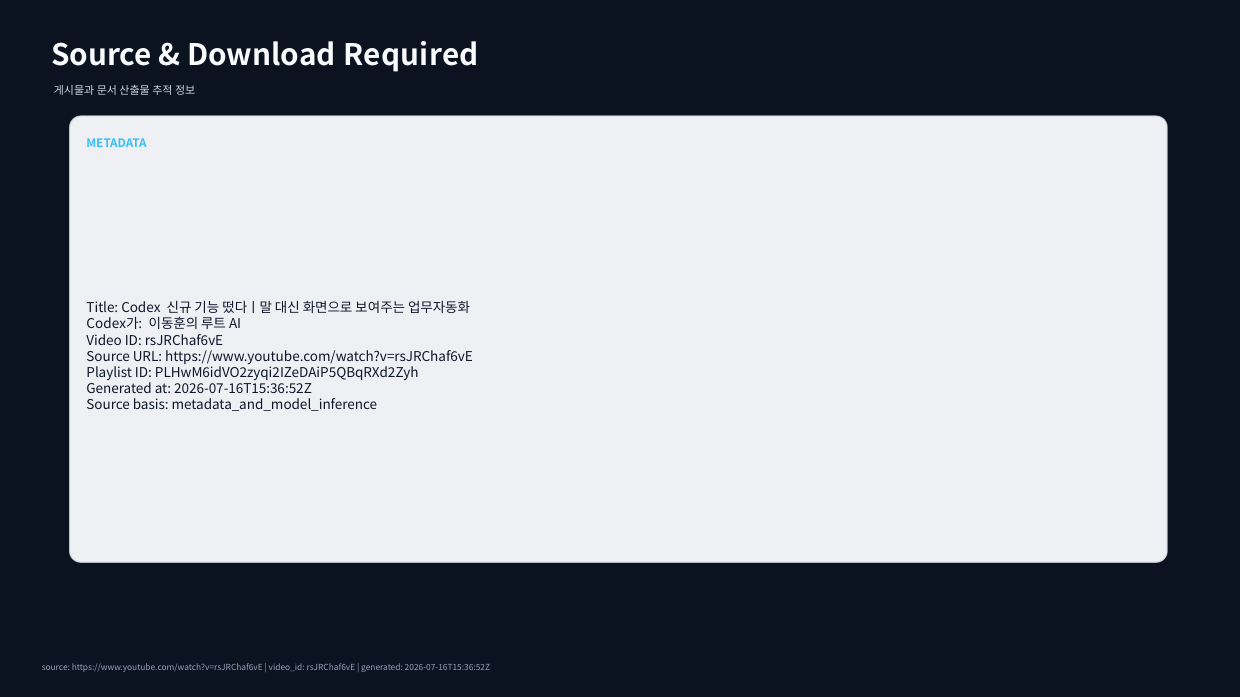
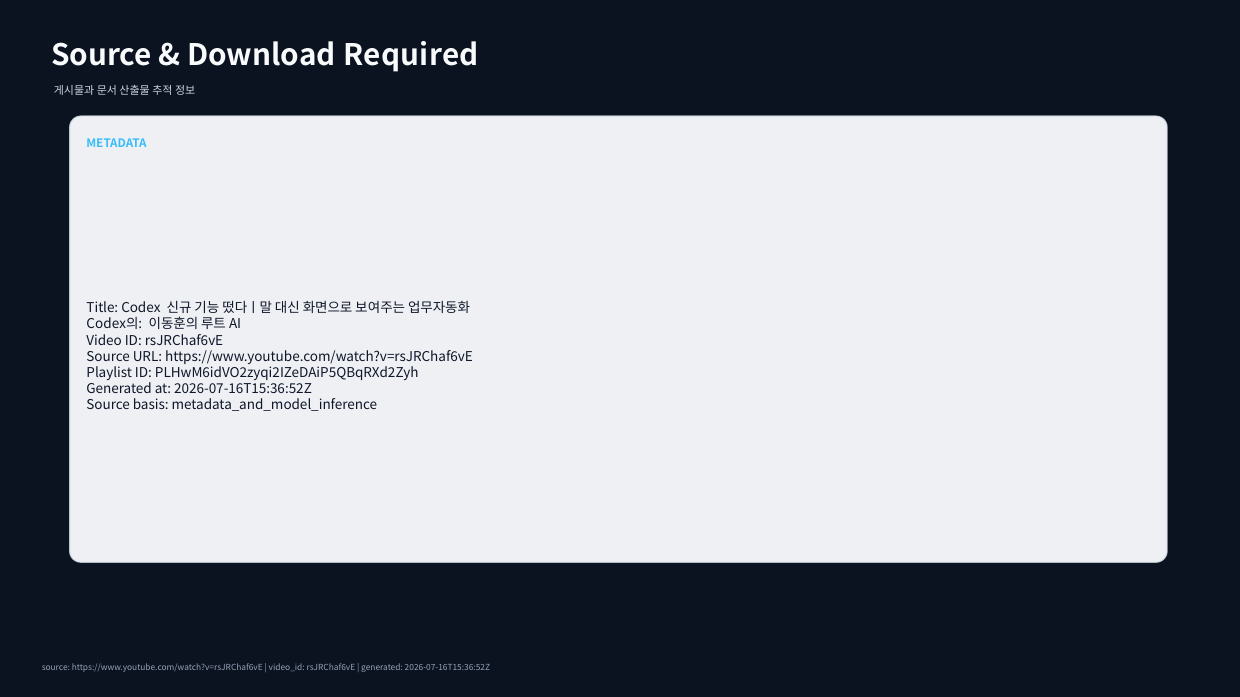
Codex가: Codex가 -> Codex의
